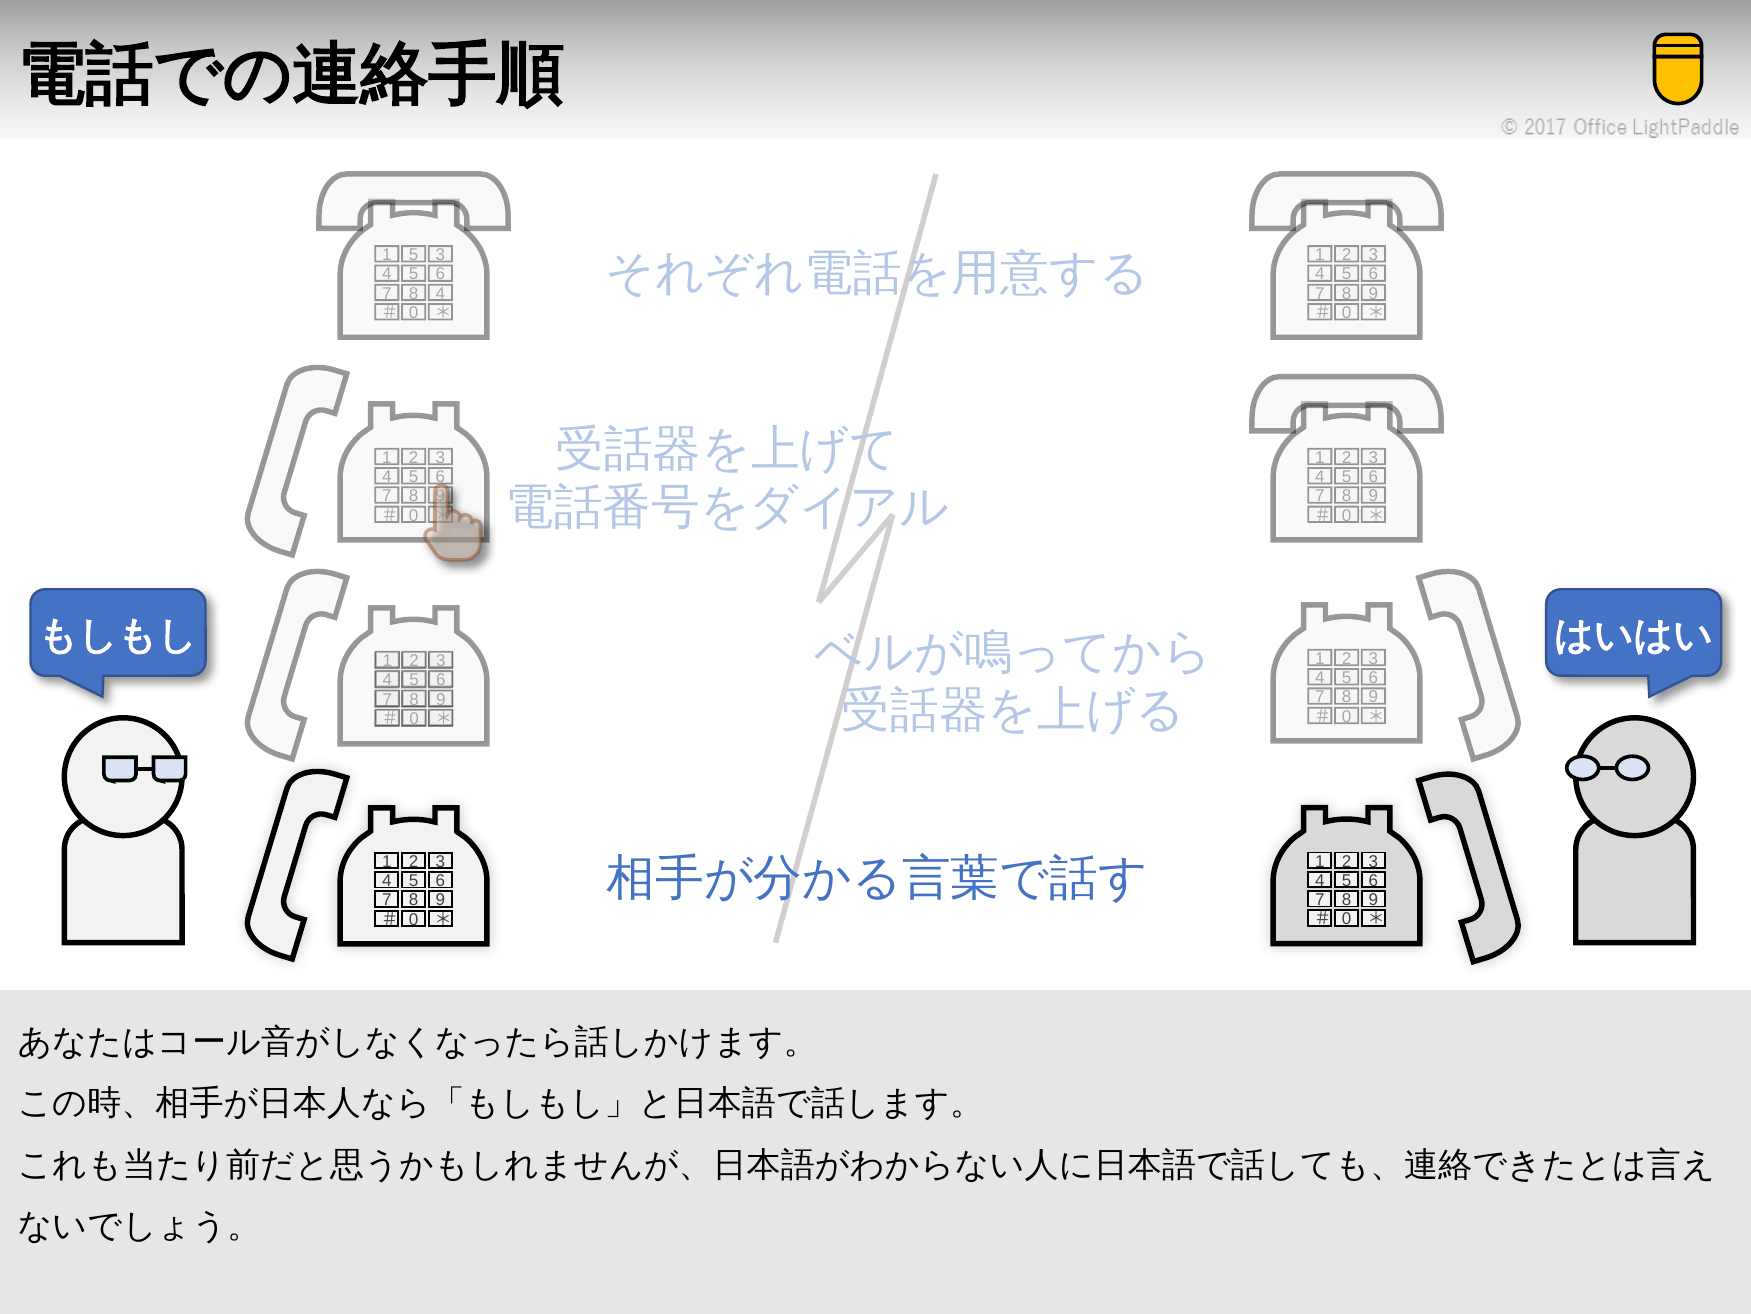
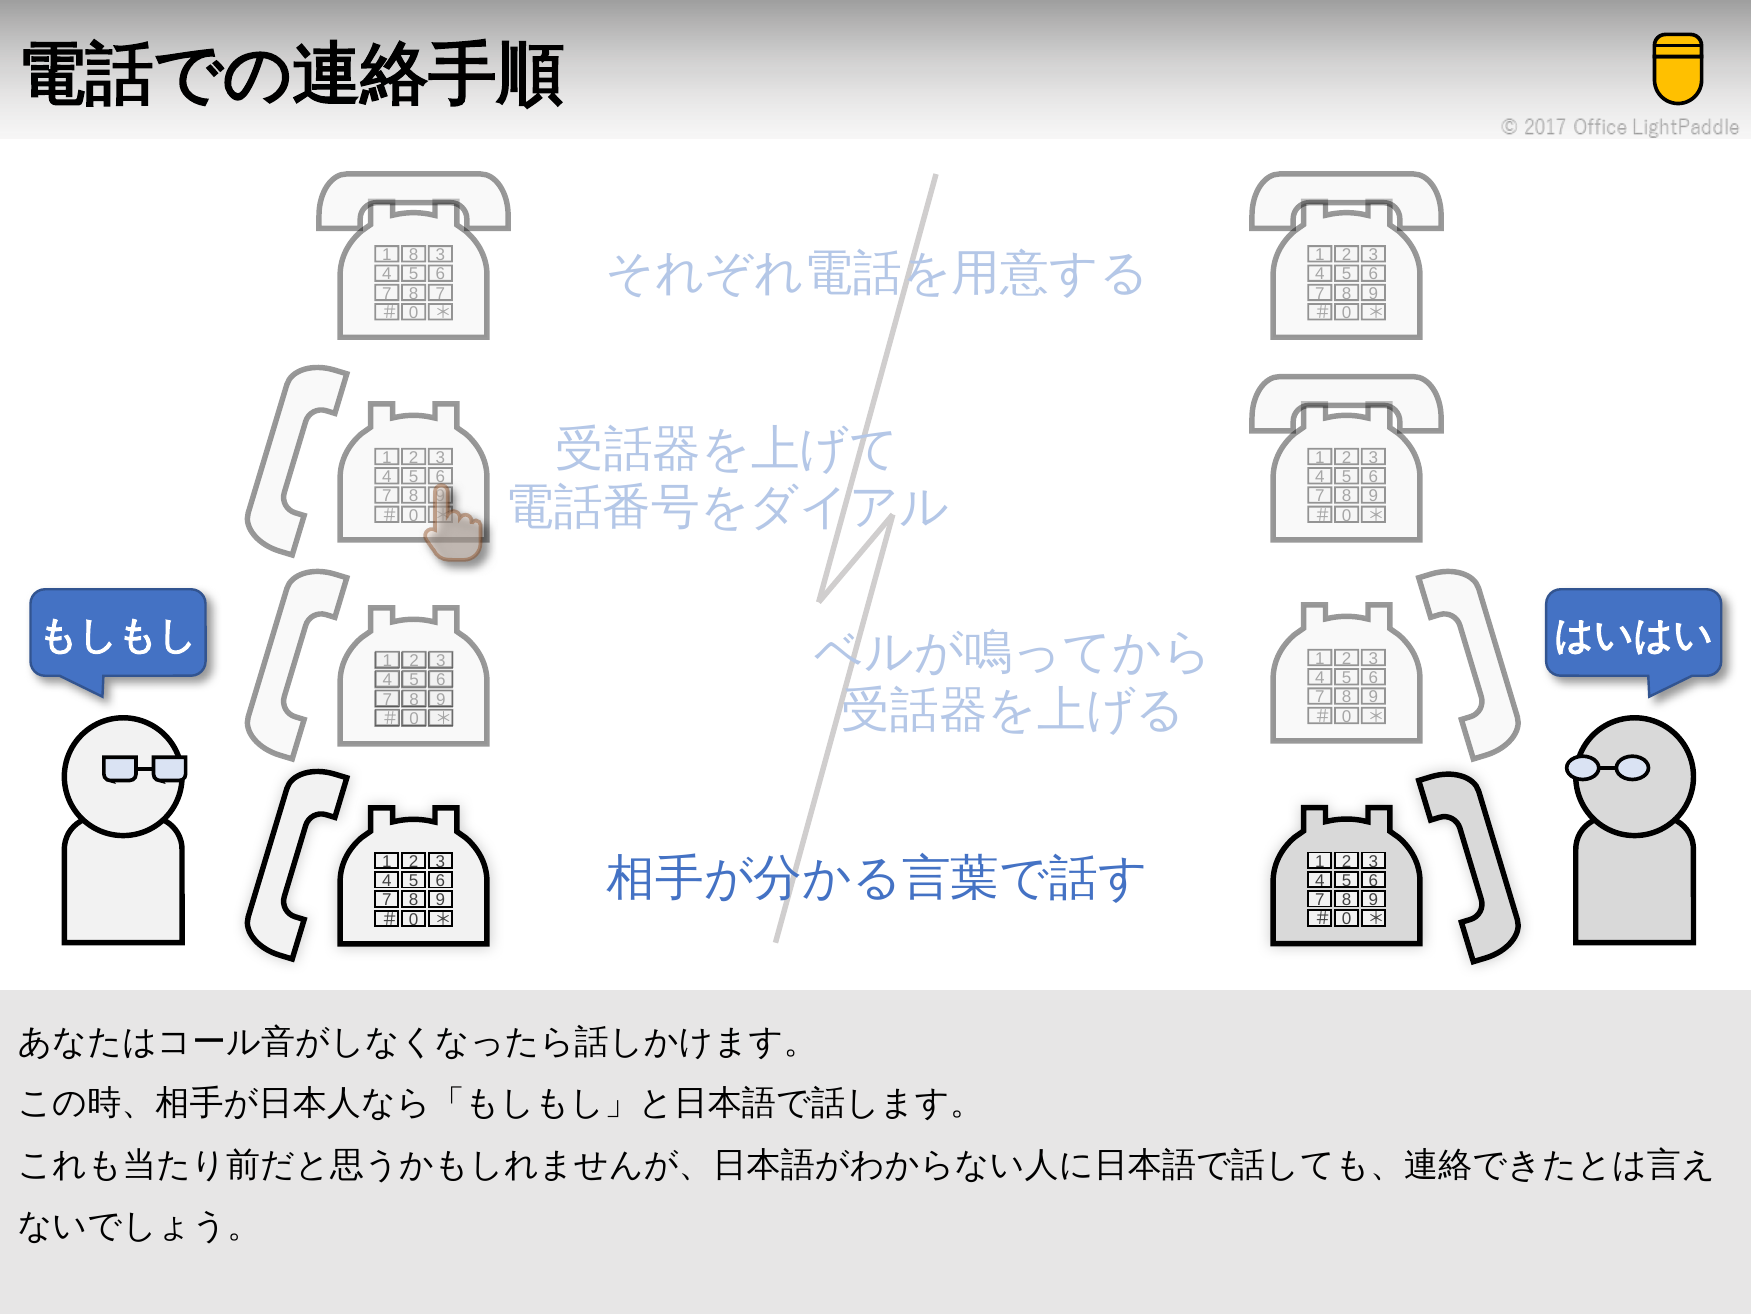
1 5: 5 -> 8
8 4: 4 -> 7
